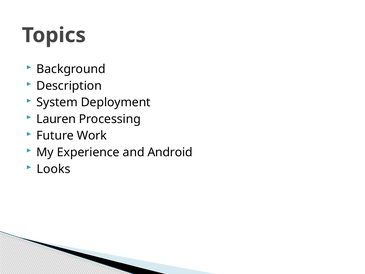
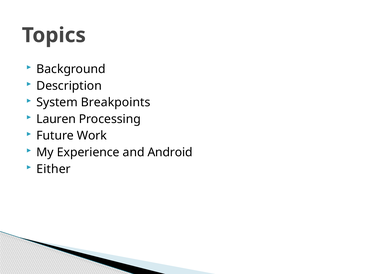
Deployment: Deployment -> Breakpoints
Looks: Looks -> Either
